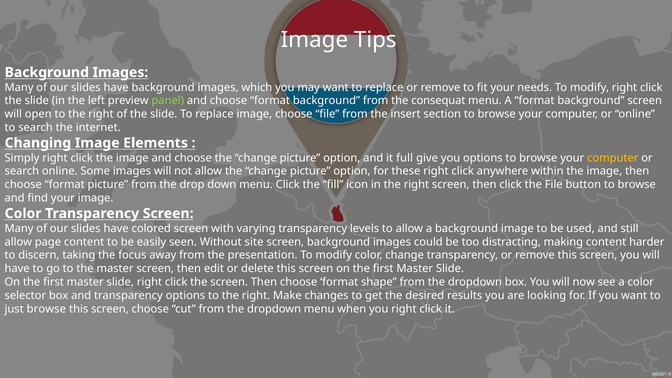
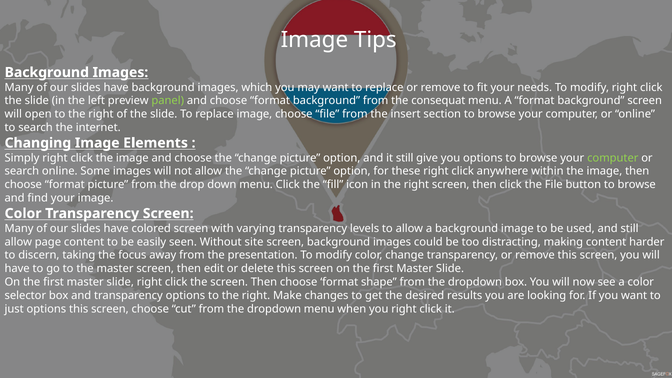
it full: full -> still
computer at (613, 158) colour: yellow -> light green
just browse: browse -> options
